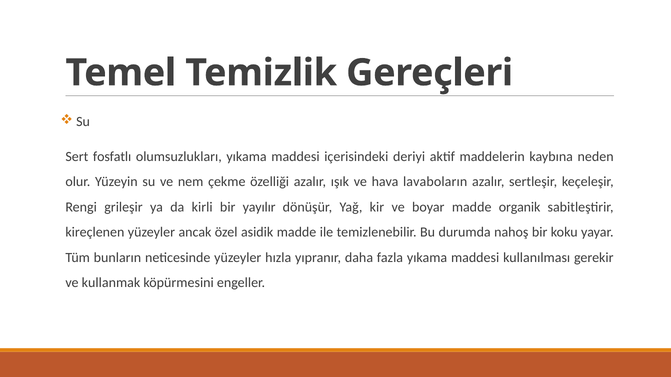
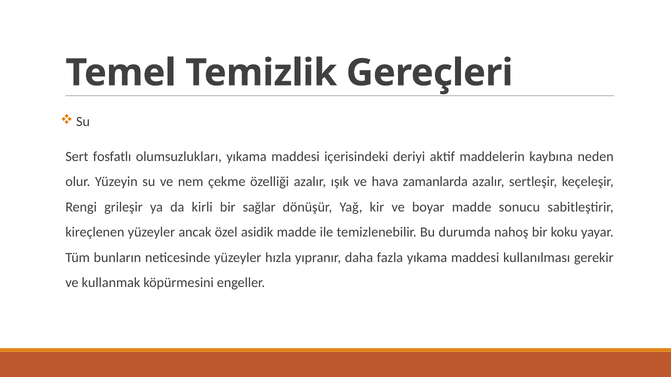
lavaboların: lavaboların -> zamanlarda
yayılır: yayılır -> sağlar
organik: organik -> sonucu
